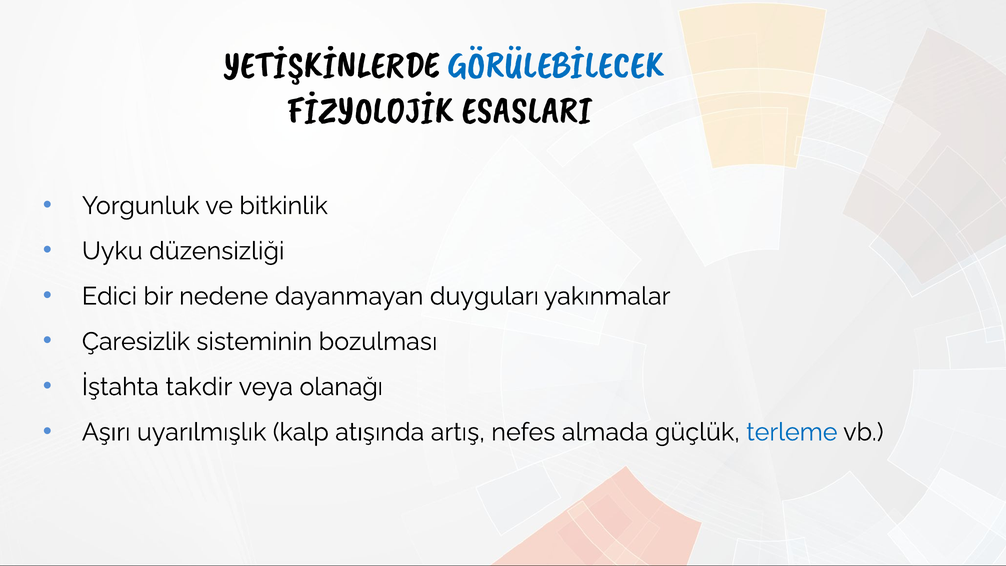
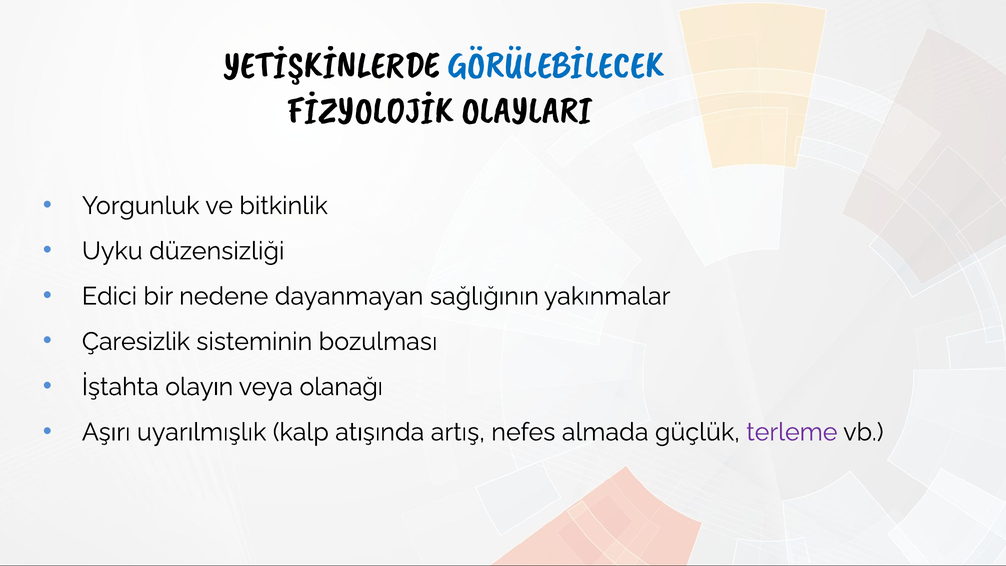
ESASLARI: ESASLARI -> OLAYLARI
duyguları: duyguları -> sağlığının
takdir: takdir -> olayın
terleme colour: blue -> purple
